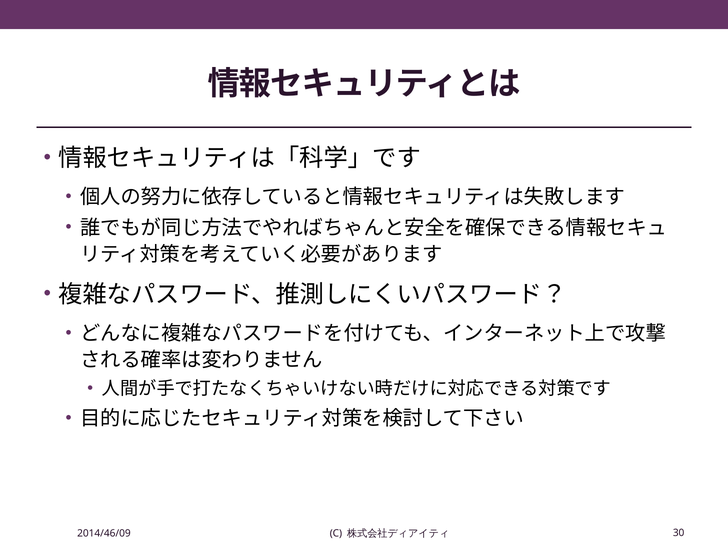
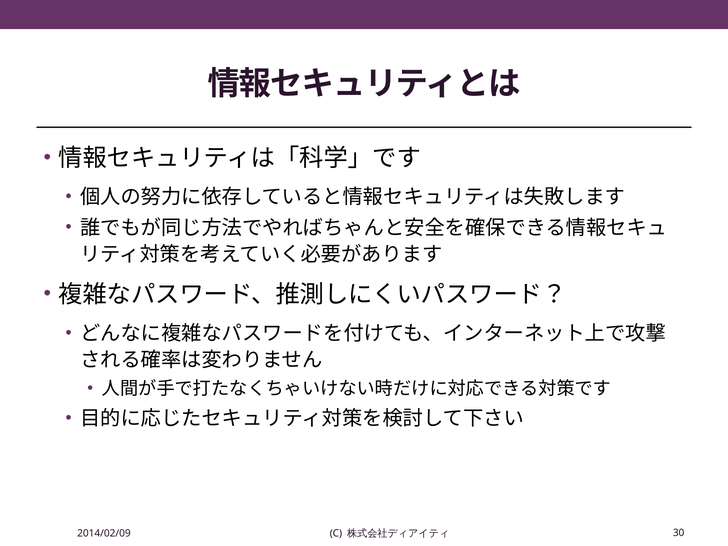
2014/46/09: 2014/46/09 -> 2014/02/09
